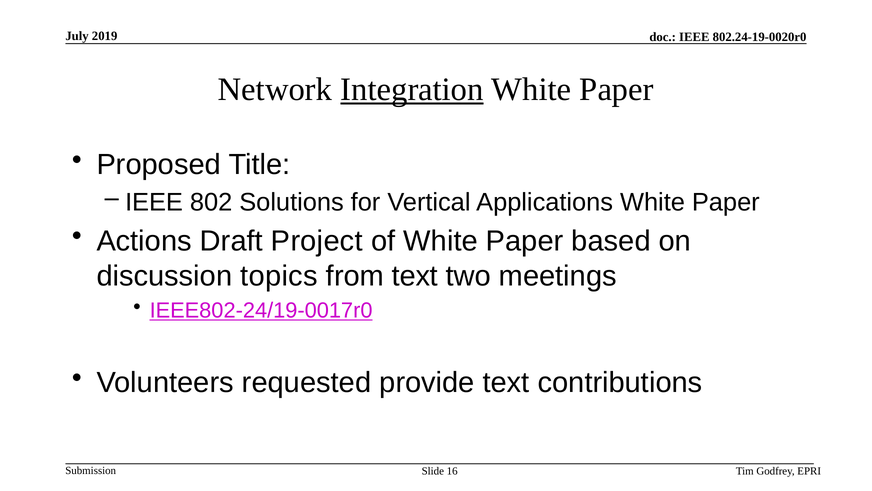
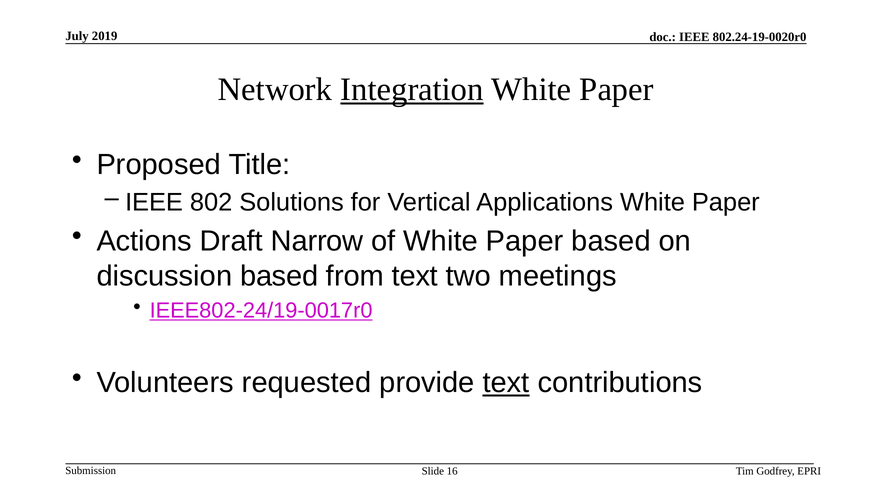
Project: Project -> Narrow
discussion topics: topics -> based
text at (506, 382) underline: none -> present
